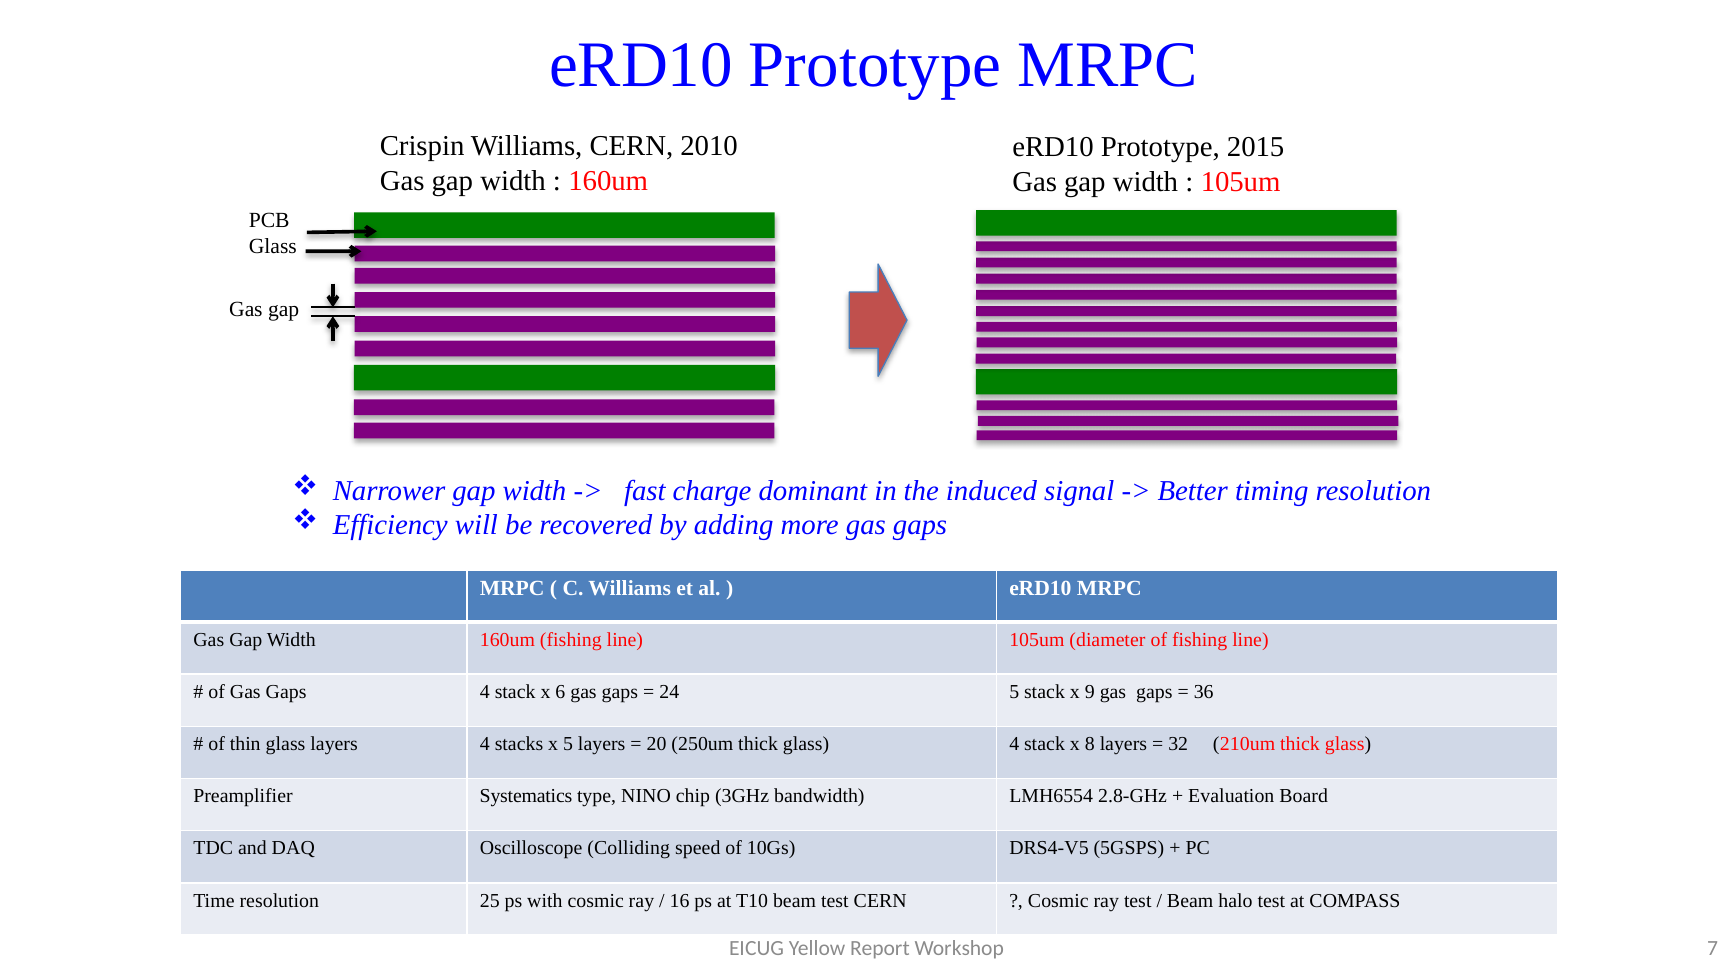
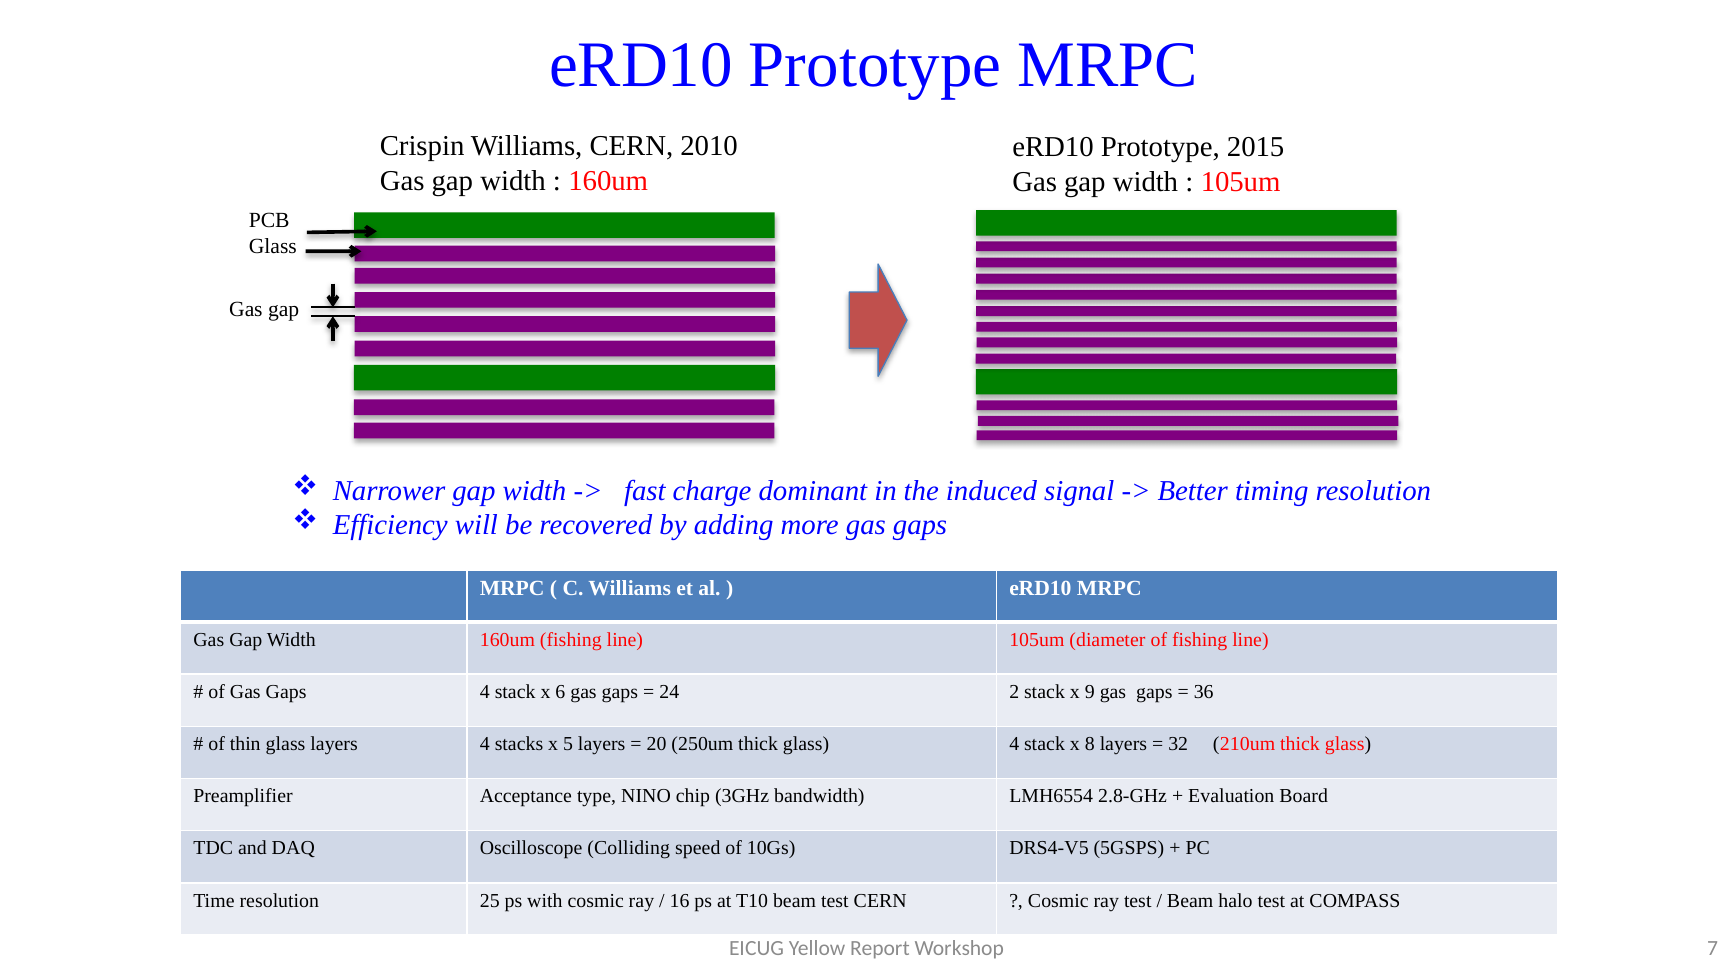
24 5: 5 -> 2
Systematics: Systematics -> Acceptance
